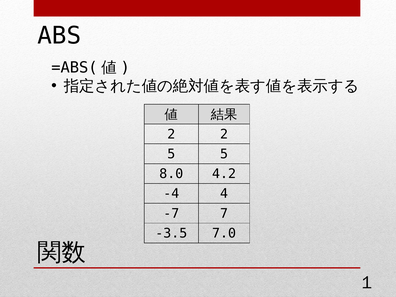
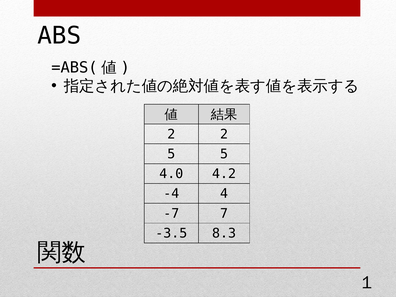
8.0: 8.0 -> 4.0
7.0: 7.0 -> 8.3
